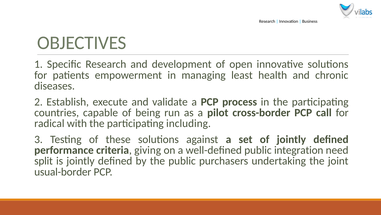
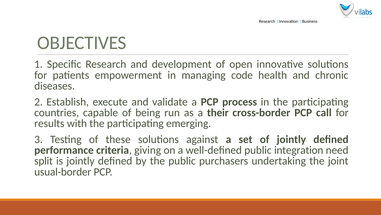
least: least -> code
pilot: pilot -> their
radical: radical -> results
including: including -> emerging
